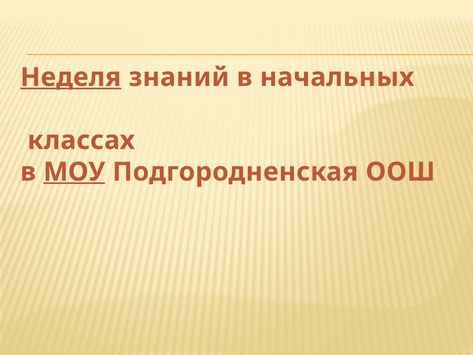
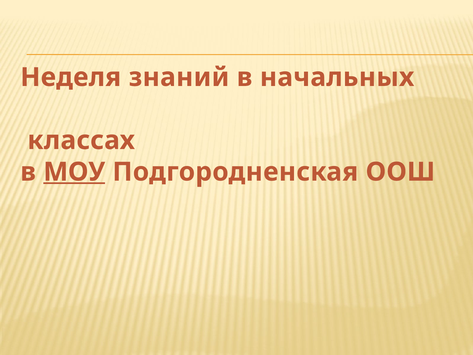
Неделя underline: present -> none
